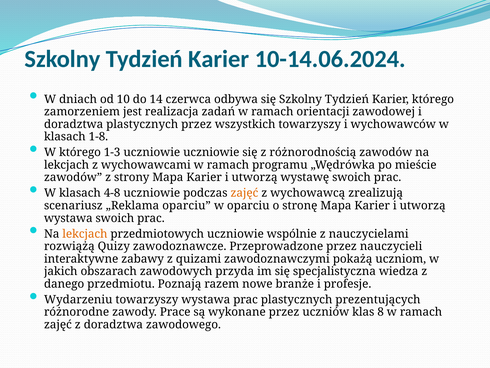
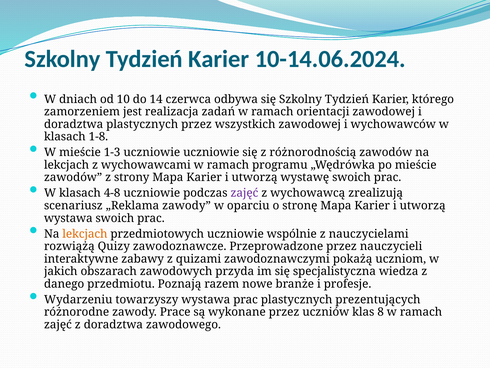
wszystkich towarzyszy: towarzyszy -> zawodowej
W którego: którego -> mieście
zajęć at (244, 193) colour: orange -> purple
„Reklama oparciu: oparciu -> zawody
